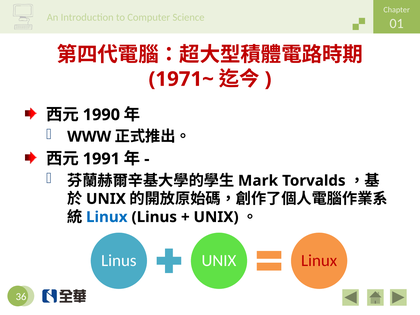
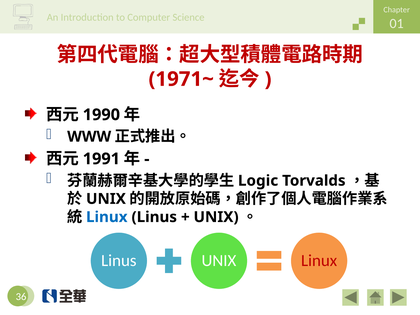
Mark: Mark -> Logic
